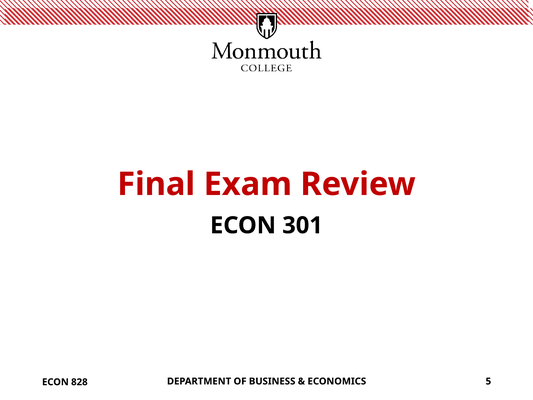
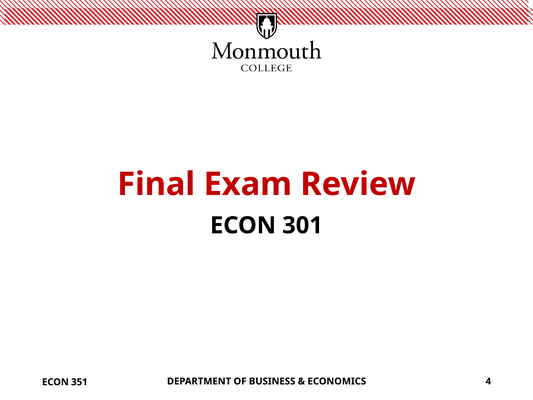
5: 5 -> 4
828: 828 -> 351
